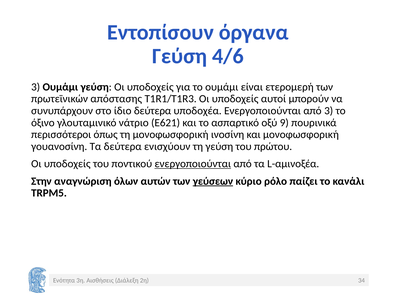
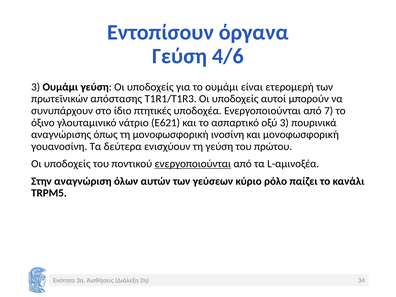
ίδιο δεύτερα: δεύτερα -> πτητικές
από 3: 3 -> 7
οξύ 9: 9 -> 3
περισσότεροι: περισσότεροι -> αναγνώρισης
γεύσεων underline: present -> none
